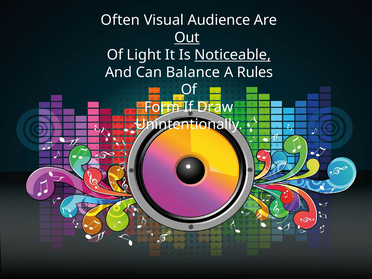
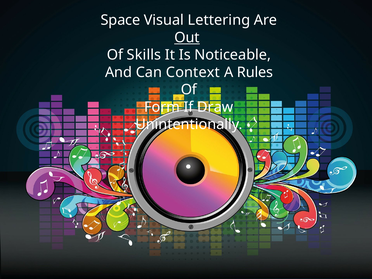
Often: Often -> Space
Audience: Audience -> Lettering
Light: Light -> Skills
Noticeable underline: present -> none
Balance: Balance -> Context
